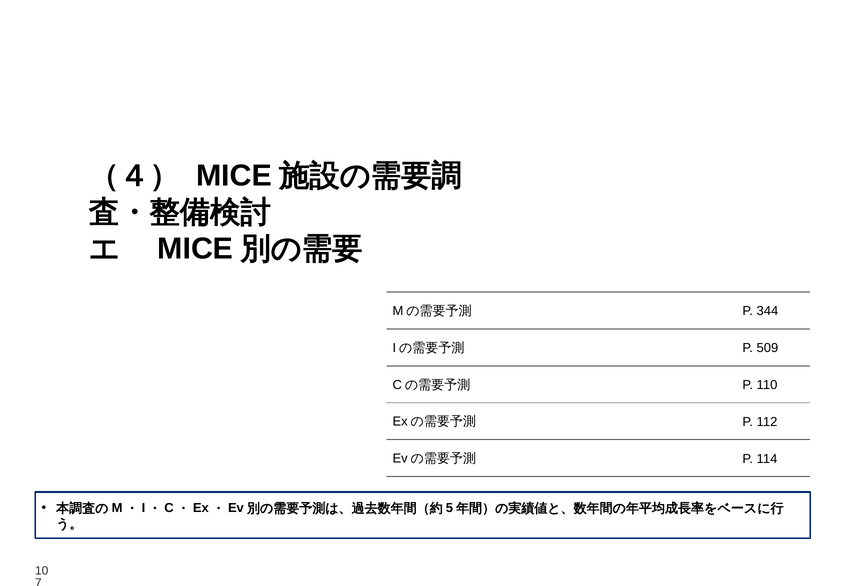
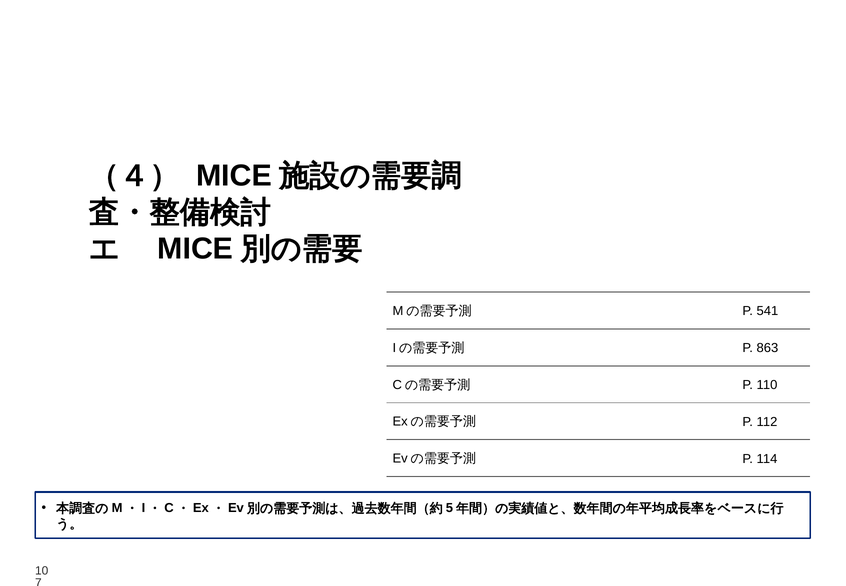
344: 344 -> 541
509: 509 -> 863
